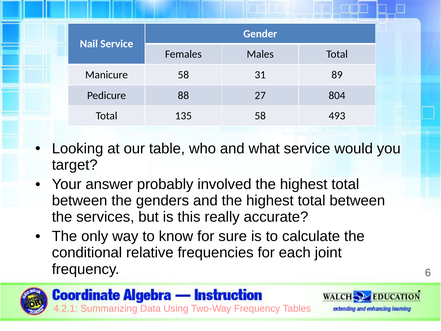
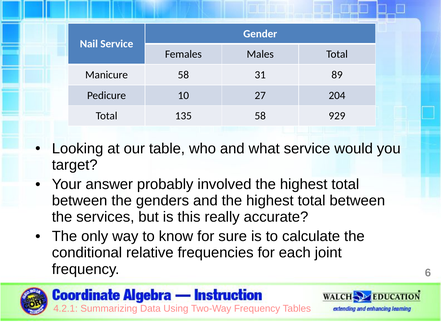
88: 88 -> 10
804: 804 -> 204
493: 493 -> 929
